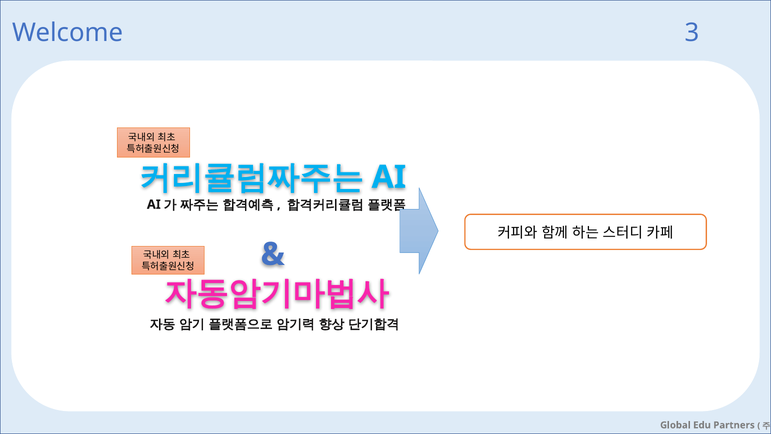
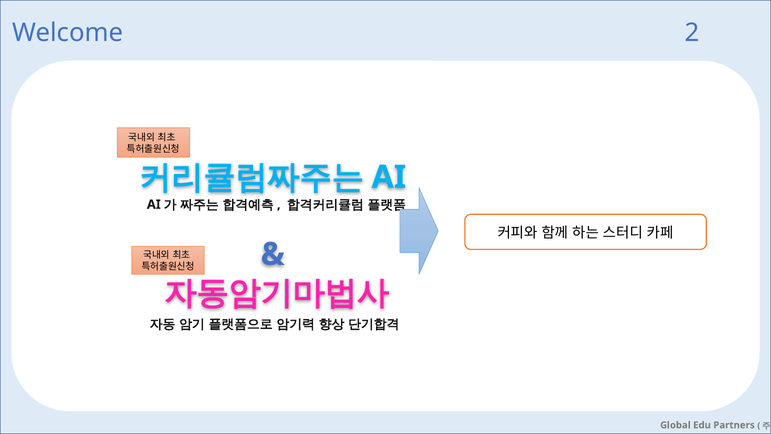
3: 3 -> 2
